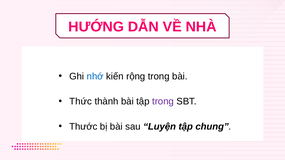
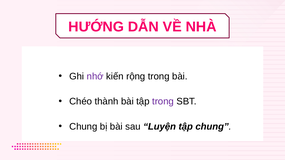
nhớ colour: blue -> purple
Thức: Thức -> Chéo
Thước at (83, 127): Thước -> Chung
